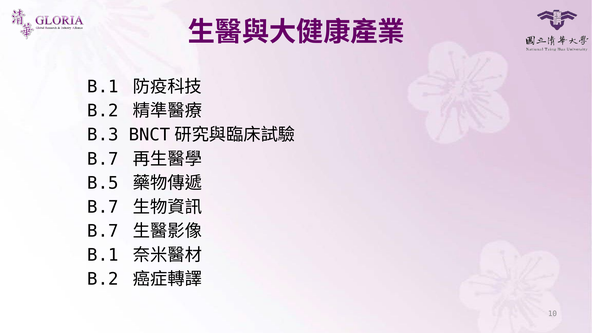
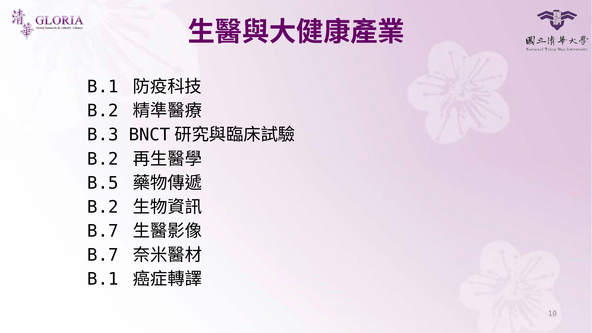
B.7 at (103, 159): B.7 -> B.2
B.7 at (103, 207): B.7 -> B.2
B.1 at (103, 255): B.1 -> B.7
B.2 at (103, 279): B.2 -> B.1
